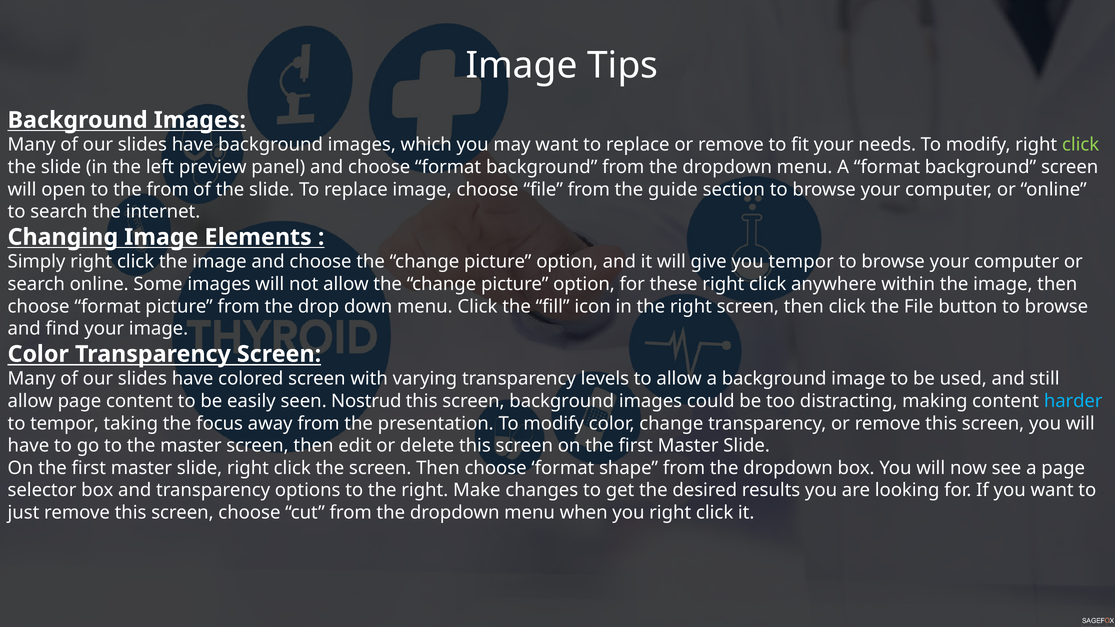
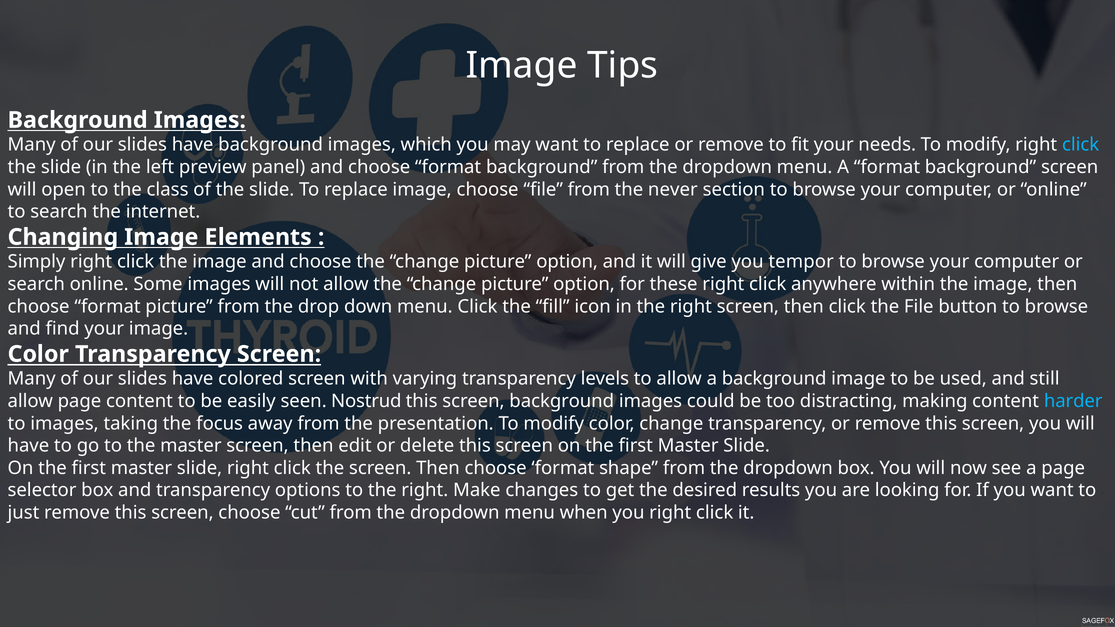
click at (1081, 145) colour: light green -> light blue
the from: from -> class
guide: guide -> never
to tempor: tempor -> images
